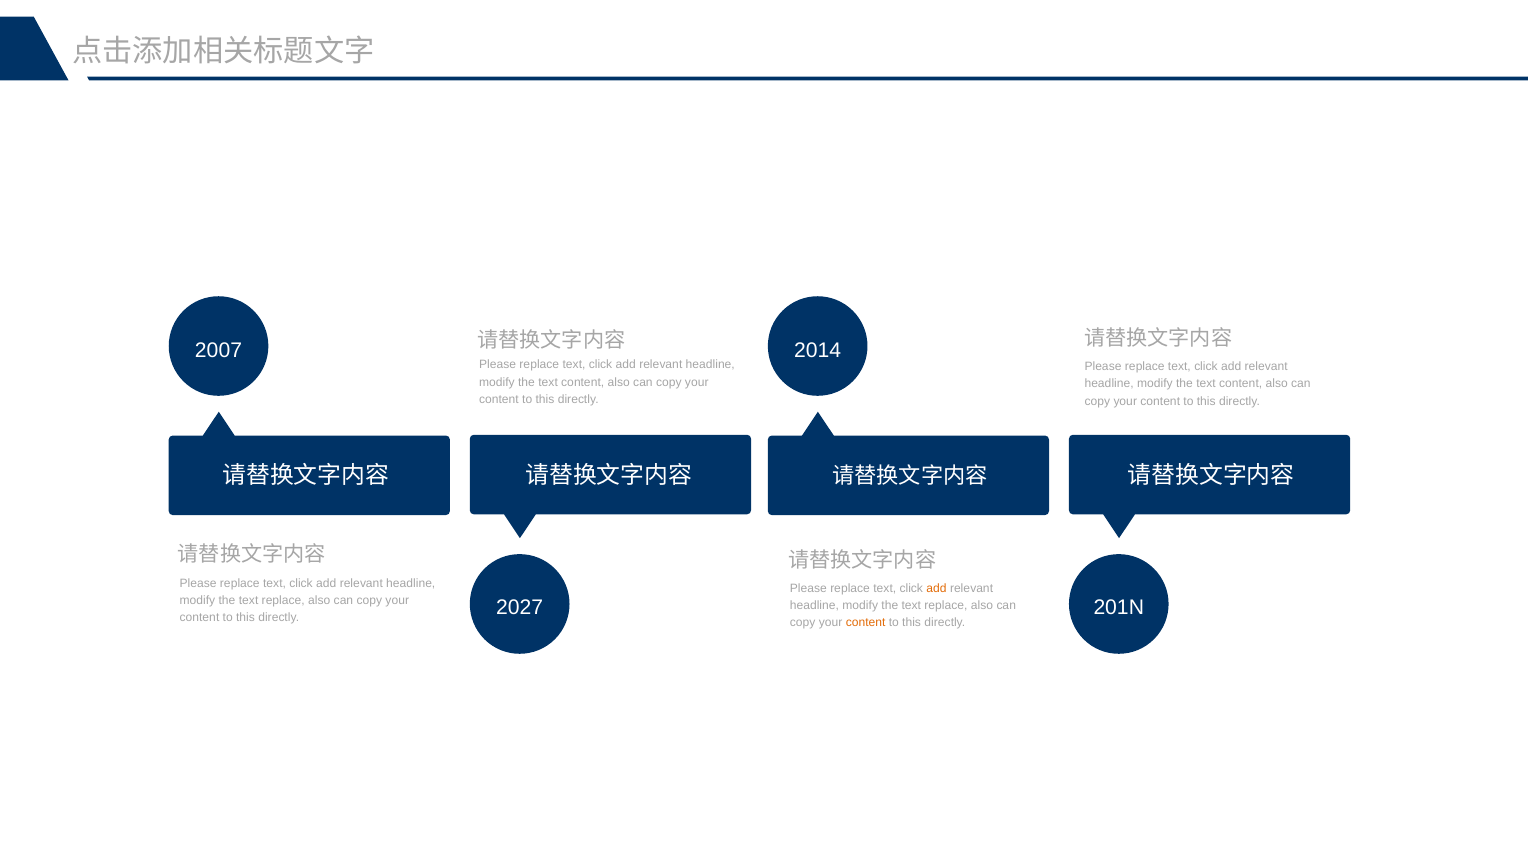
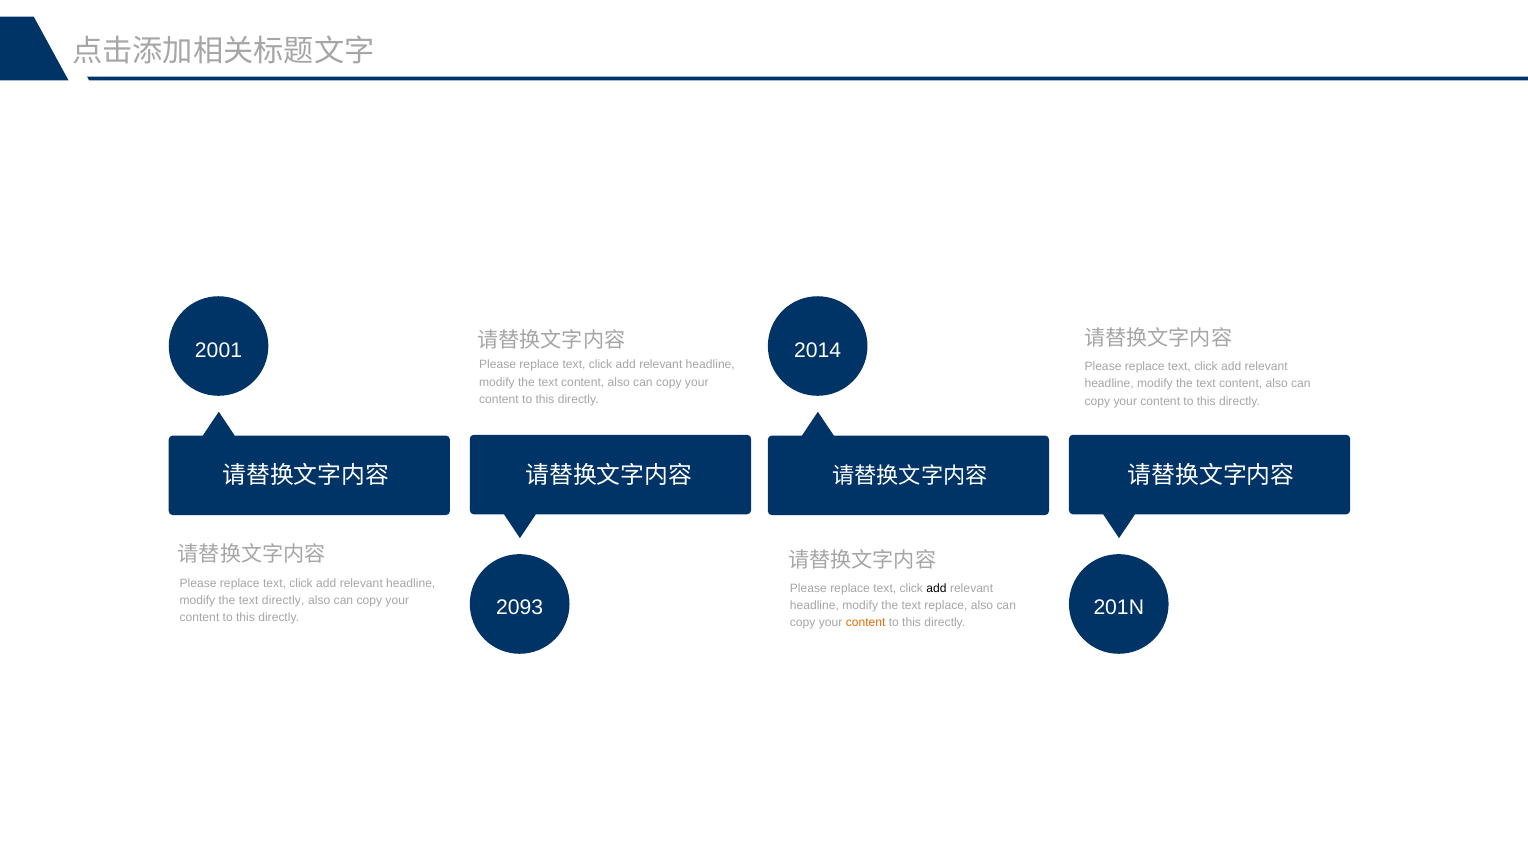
2007: 2007 -> 2001
add at (936, 589) colour: orange -> black
replace at (283, 601): replace -> directly
2027: 2027 -> 2093
